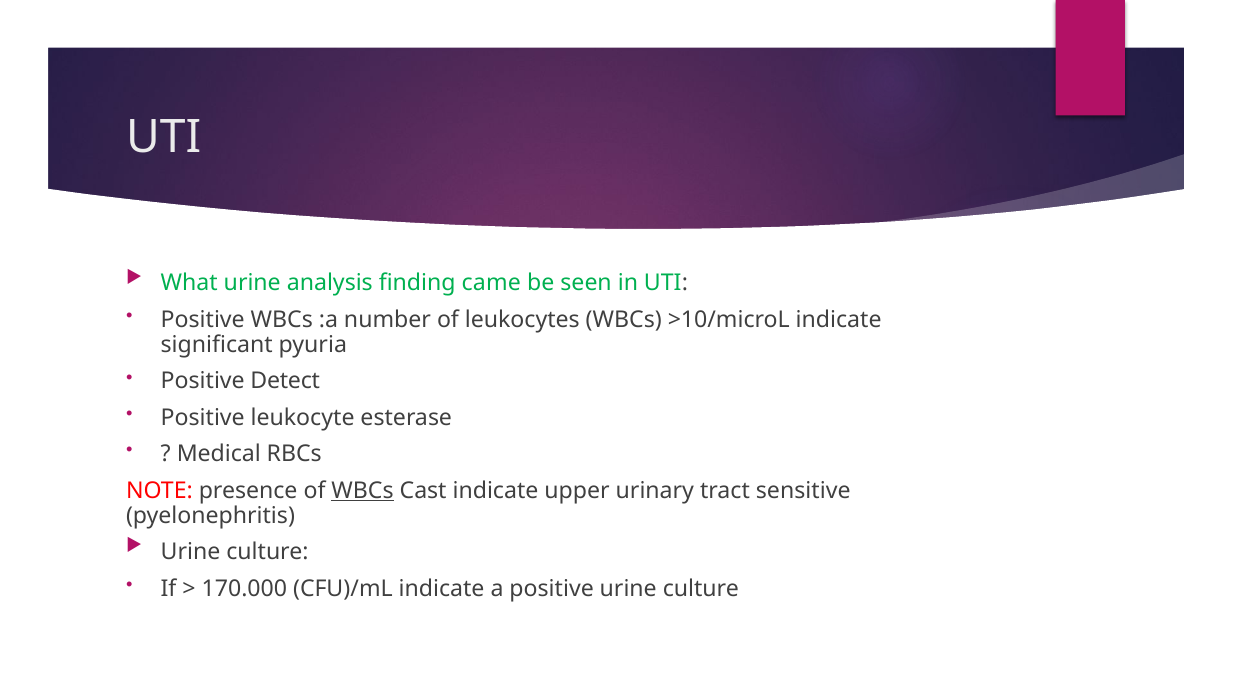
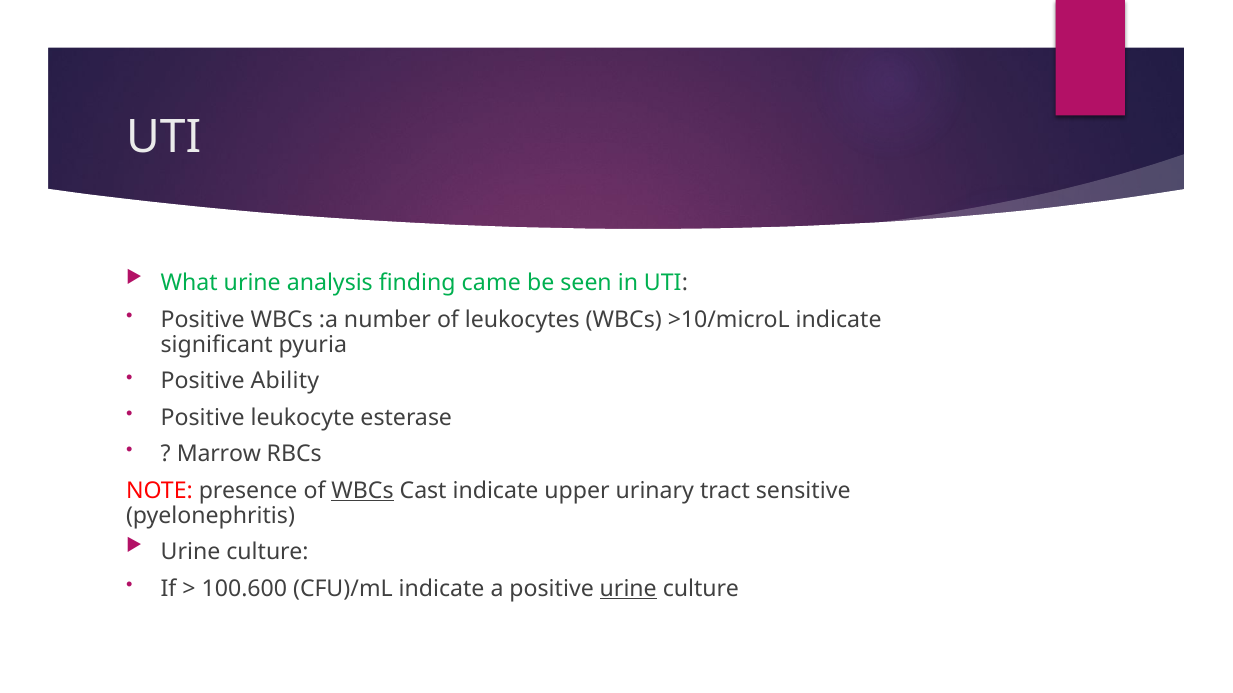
Detect: Detect -> Ability
Medical: Medical -> Marrow
170.000: 170.000 -> 100.600
urine at (628, 589) underline: none -> present
